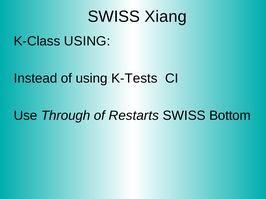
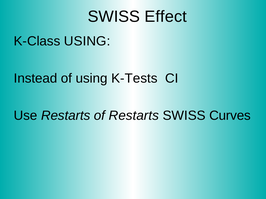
Xiang: Xiang -> Effect
Use Through: Through -> Restarts
Bottom: Bottom -> Curves
